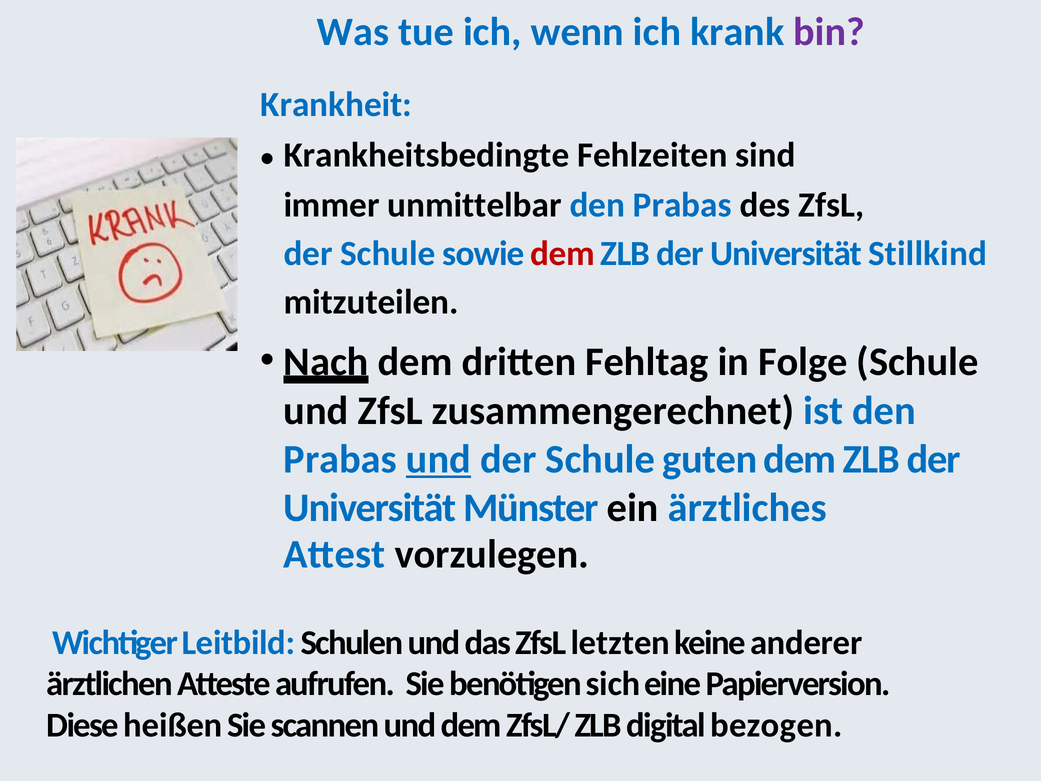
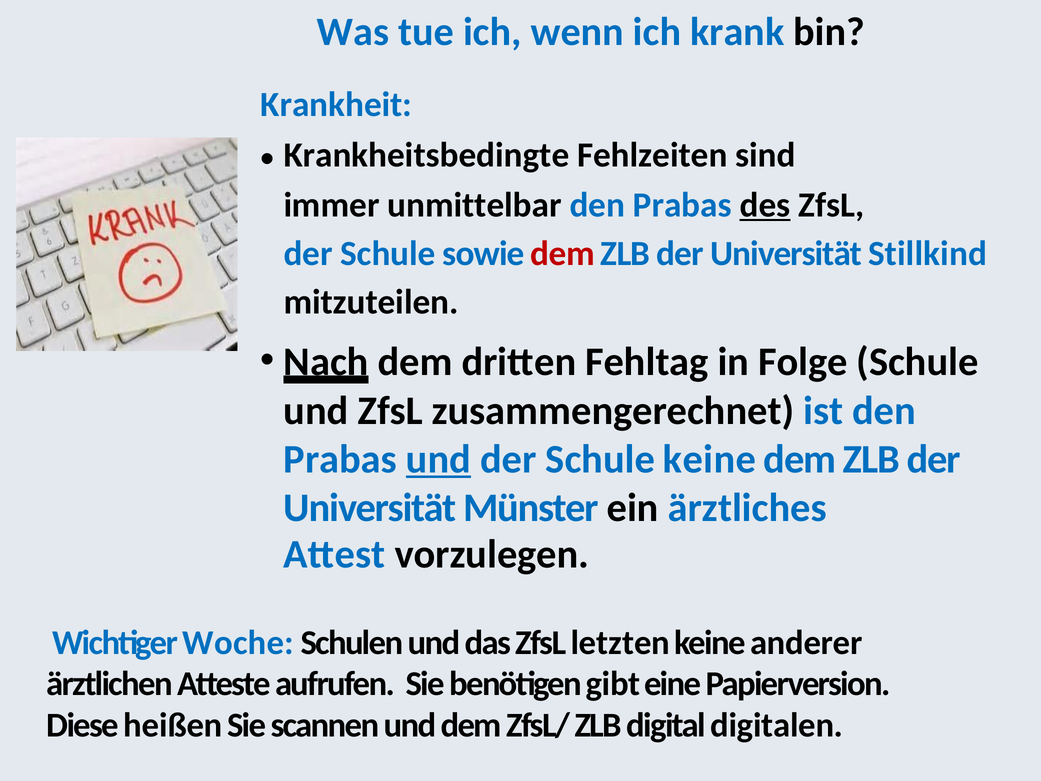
bin colour: purple -> black
des underline: none -> present
Schule guten: guten -> keine
Leitbild: Leitbild -> Woche
sich: sich -> gibt
bezogen: bezogen -> digitalen
